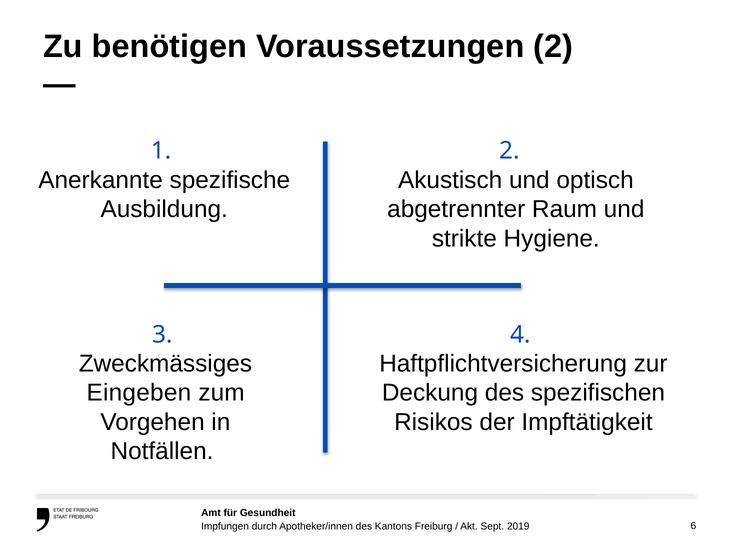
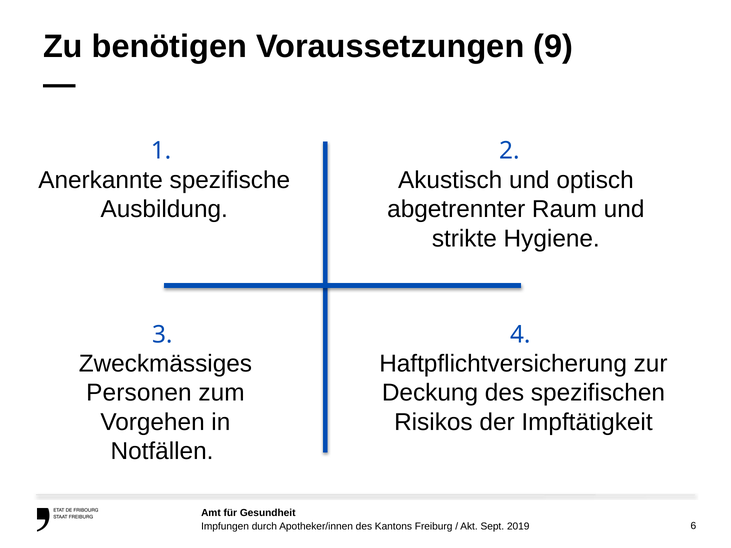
Voraussetzungen 2: 2 -> 9
Eingeben: Eingeben -> Personen
